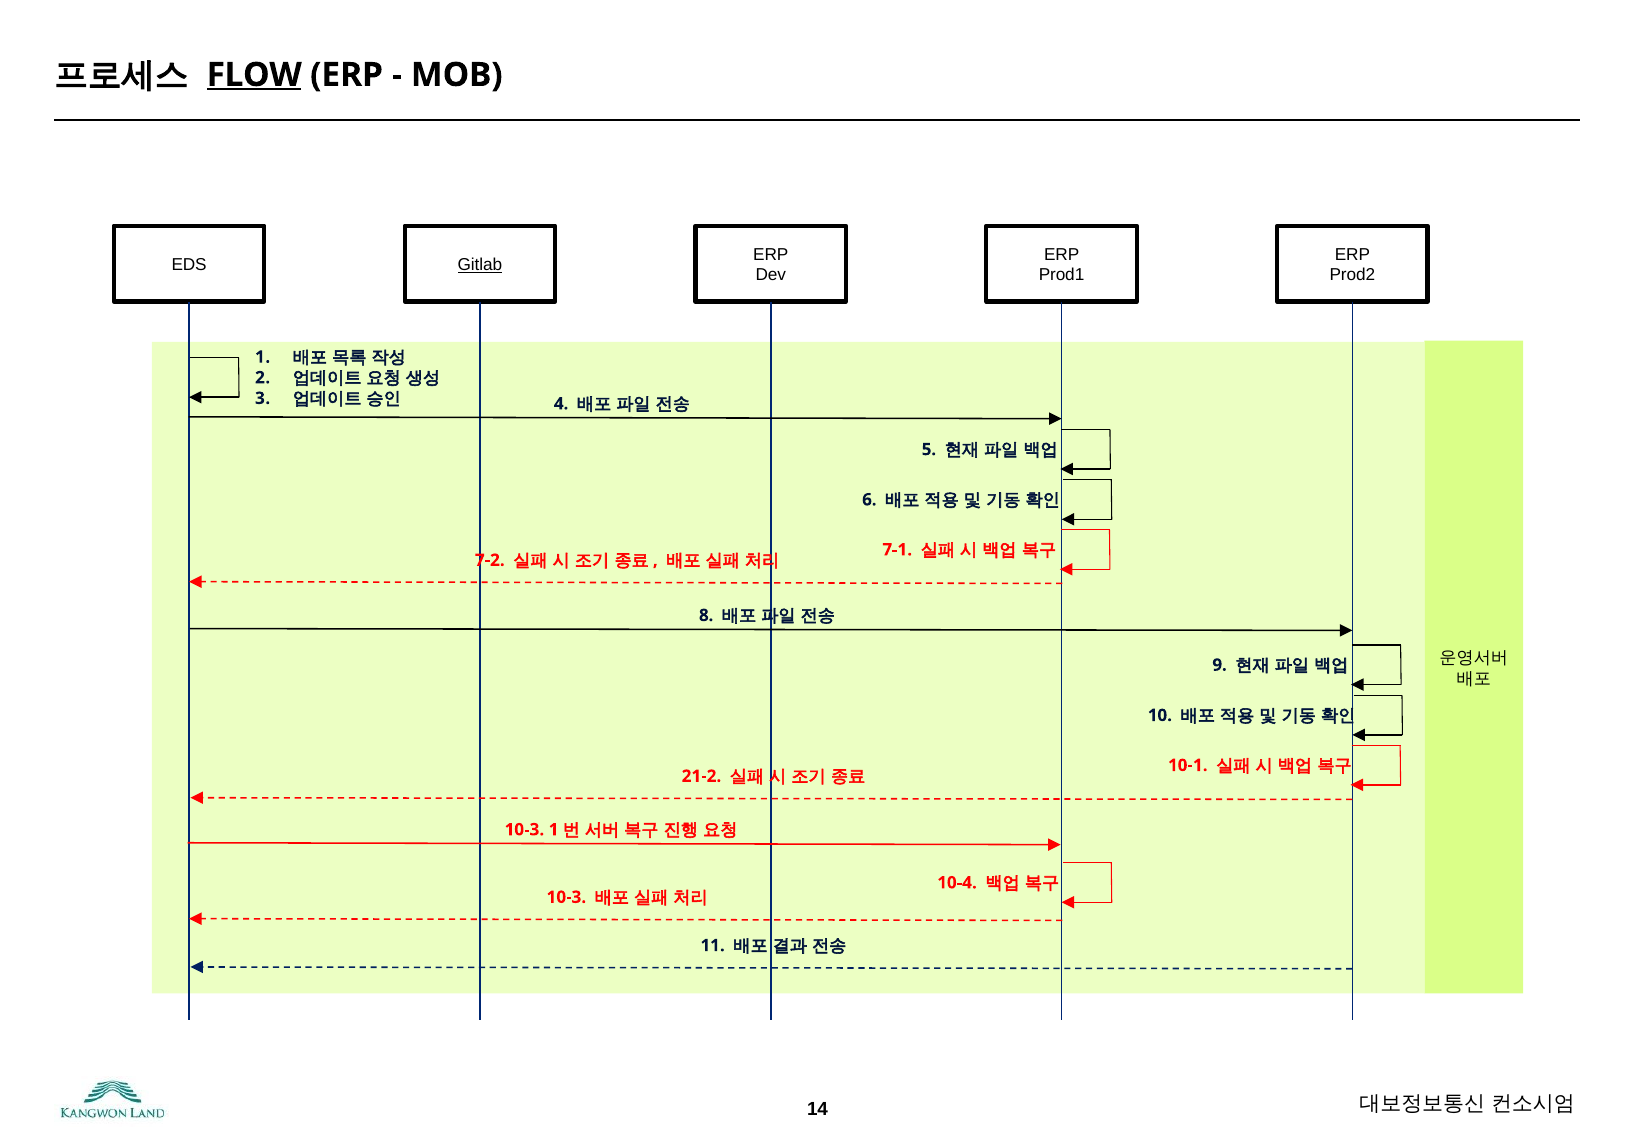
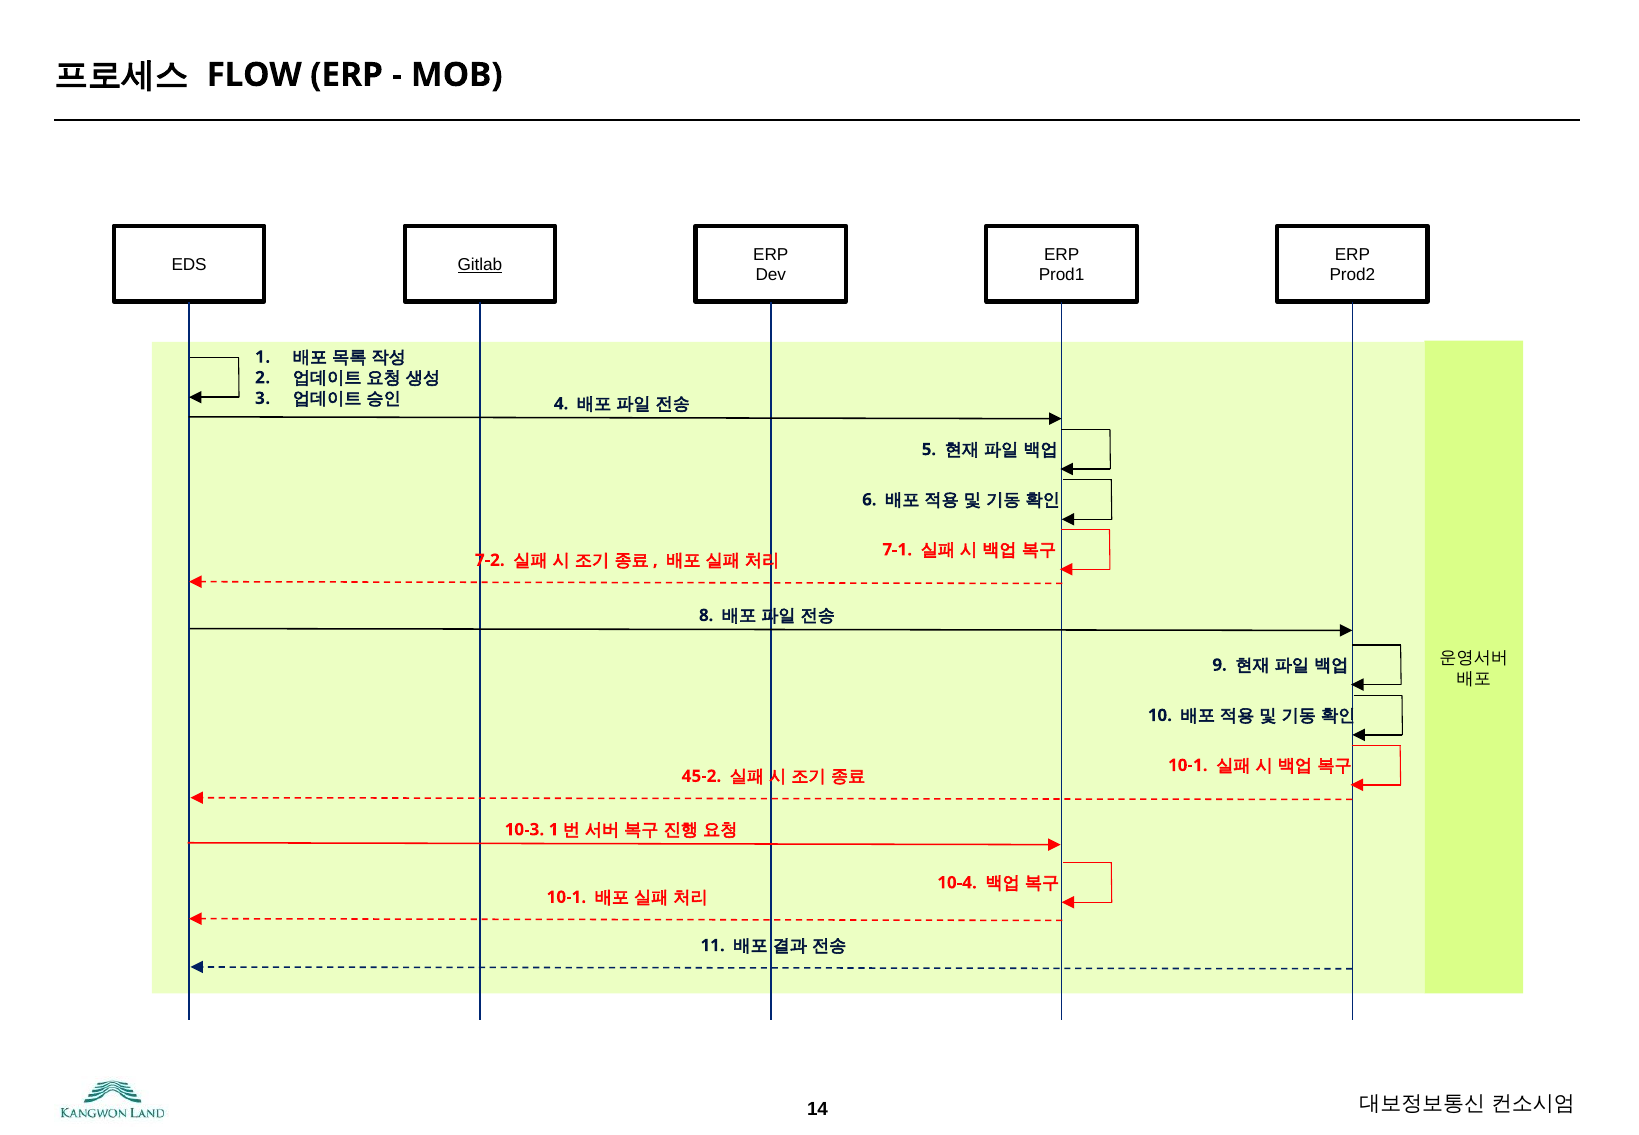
FLOW underline: present -> none
21-2: 21-2 -> 45-2
10-3 at (566, 897): 10-3 -> 10-1
